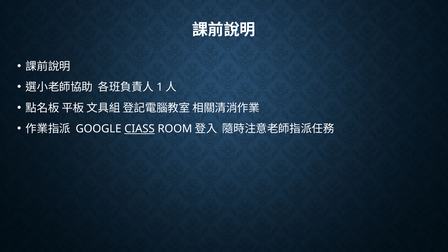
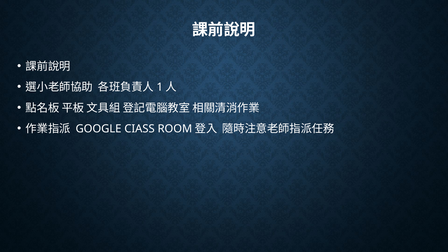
CIASS underline: present -> none
